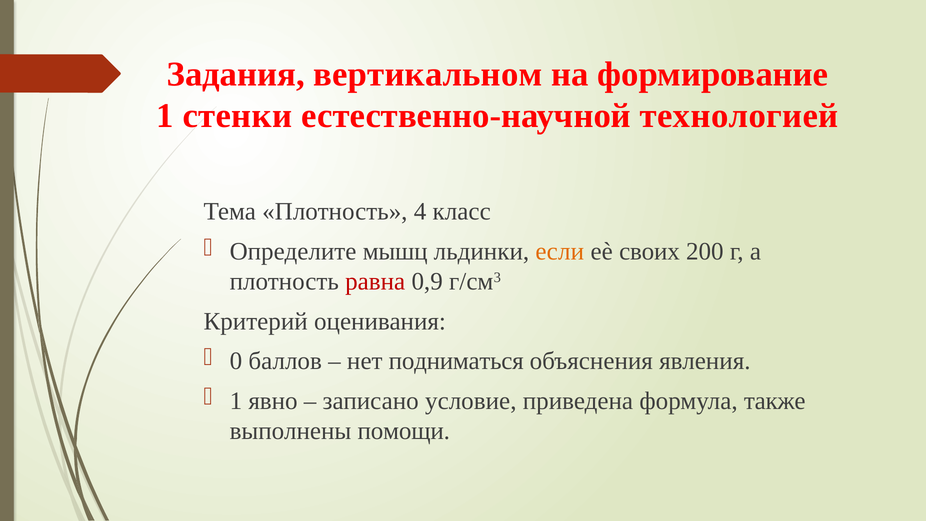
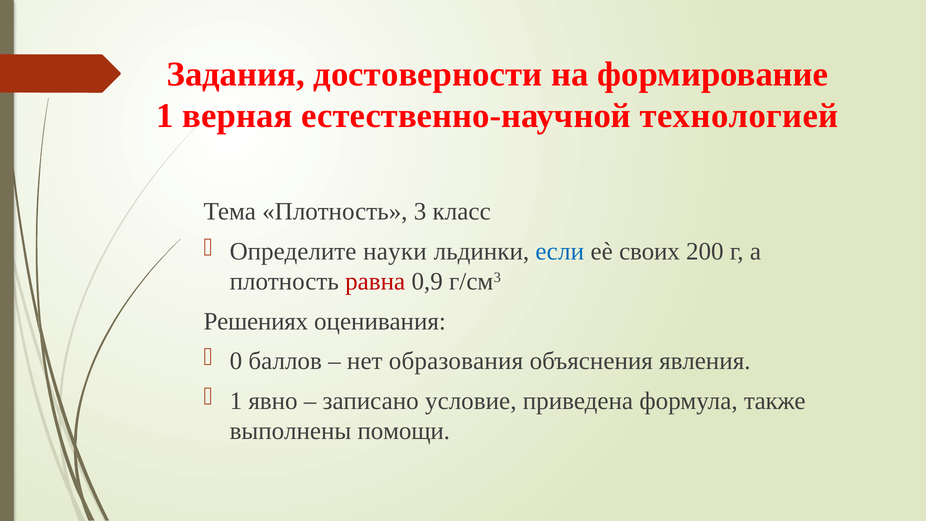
вертикальном: вертикальном -> достоверности
стенки: стенки -> верная
4: 4 -> 3
мышц: мышц -> науки
если colour: orange -> blue
Критерий: Критерий -> Решениях
подниматься: подниматься -> образования
